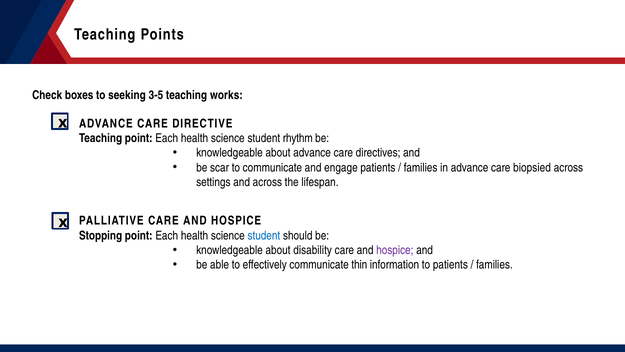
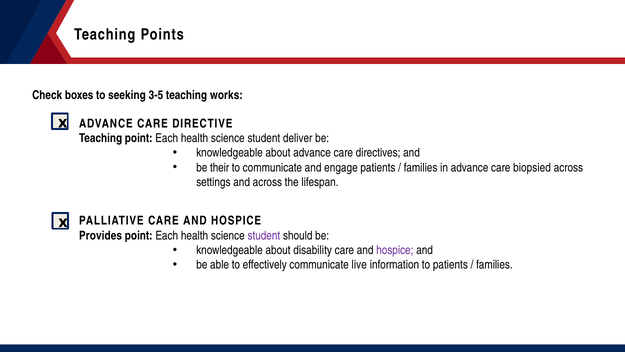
rhythm: rhythm -> deliver
scar: scar -> their
Stopping: Stopping -> Provides
student at (264, 235) colour: blue -> purple
thin: thin -> live
